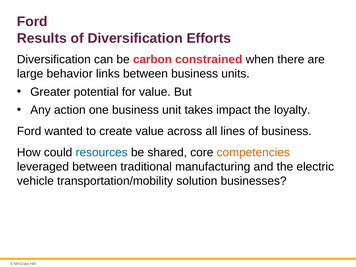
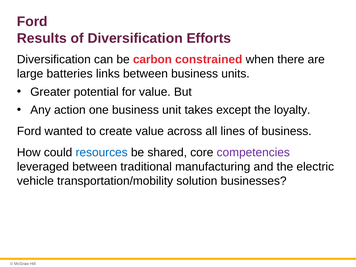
behavior: behavior -> batteries
impact: impact -> except
competencies colour: orange -> purple
